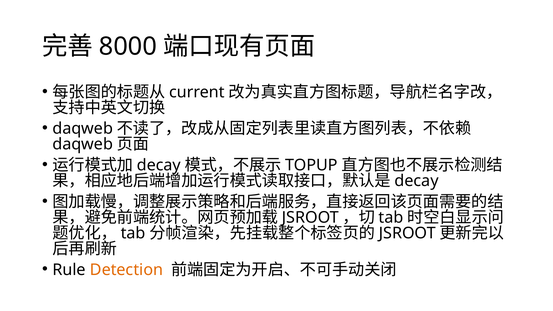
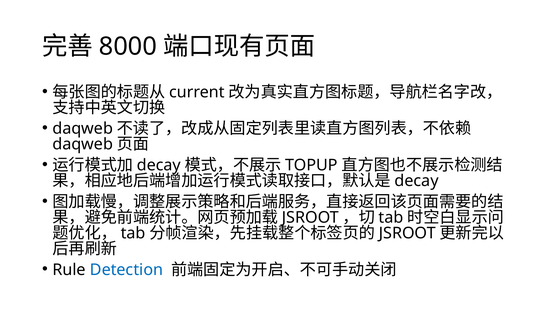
Detection colour: orange -> blue
